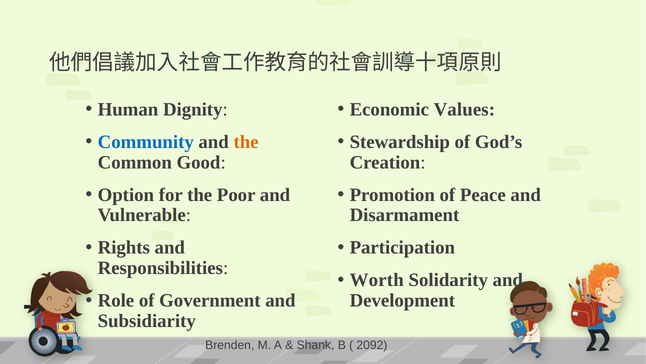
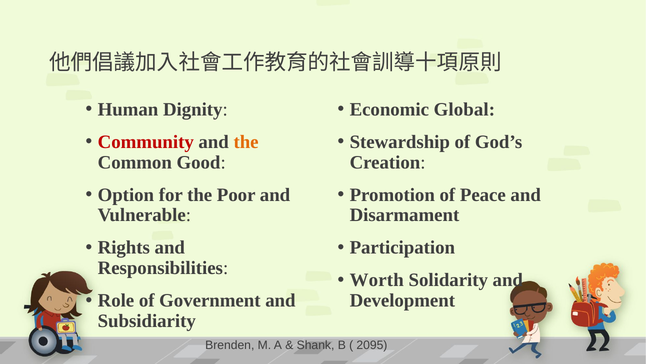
Values: Values -> Global
Community colour: blue -> red
2092: 2092 -> 2095
